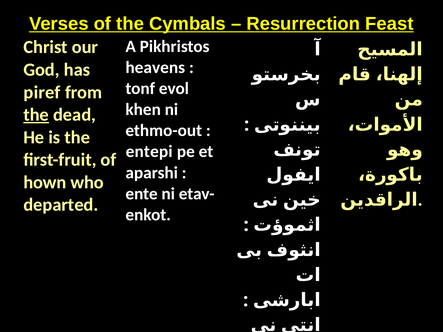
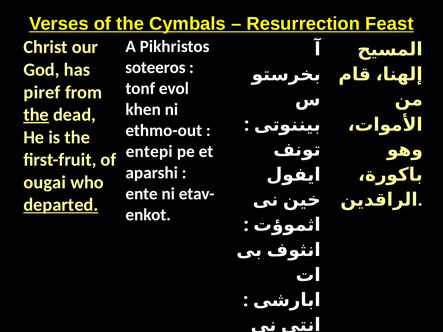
heavens: heavens -> soteeros
hown: hown -> ougai
departed underline: none -> present
